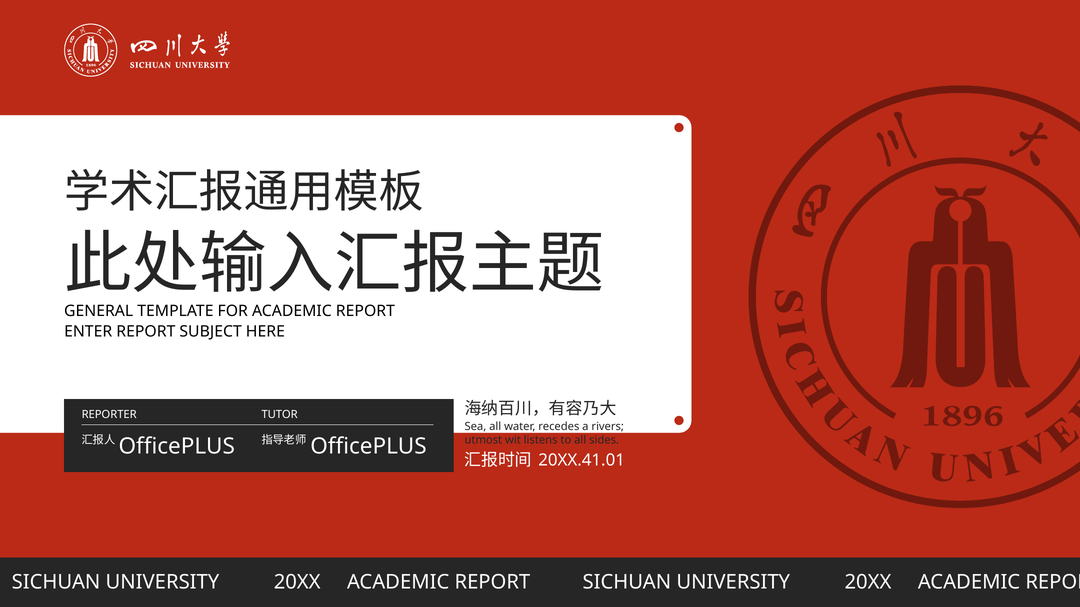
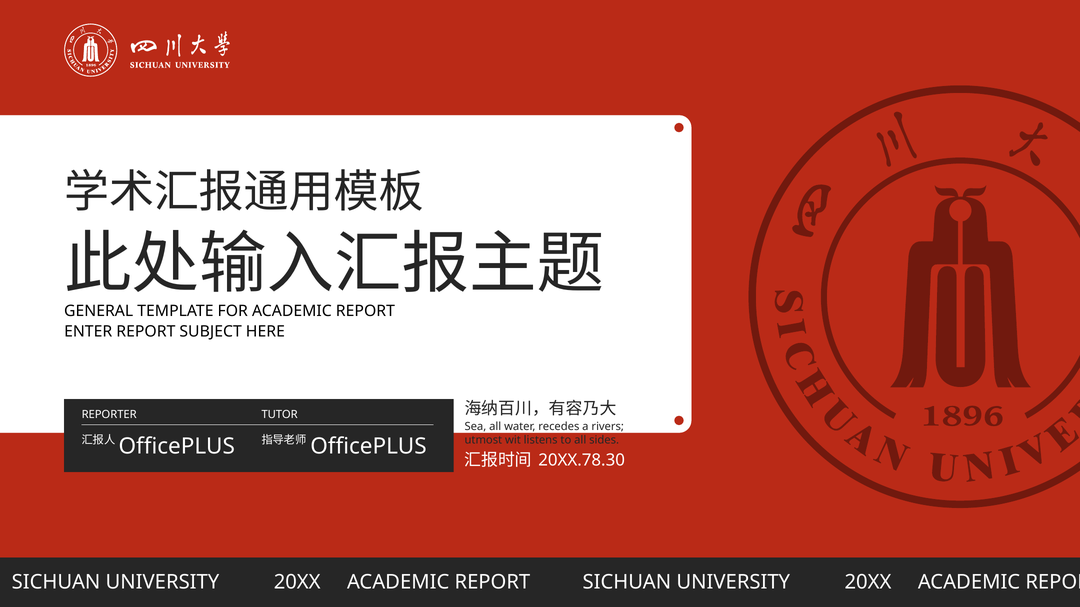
20XX.41.01: 20XX.41.01 -> 20XX.78.30
